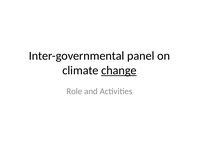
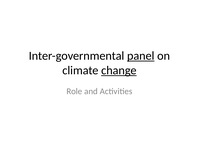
panel underline: none -> present
